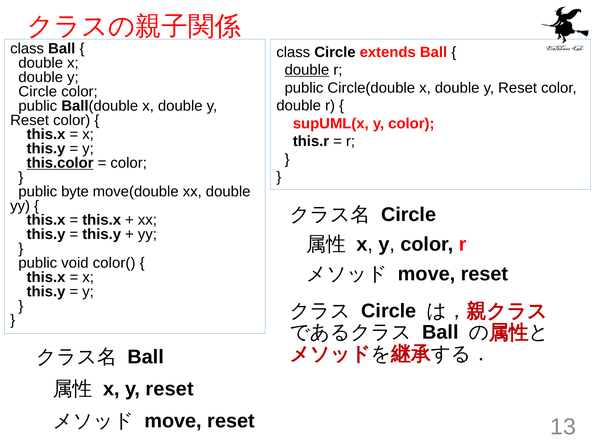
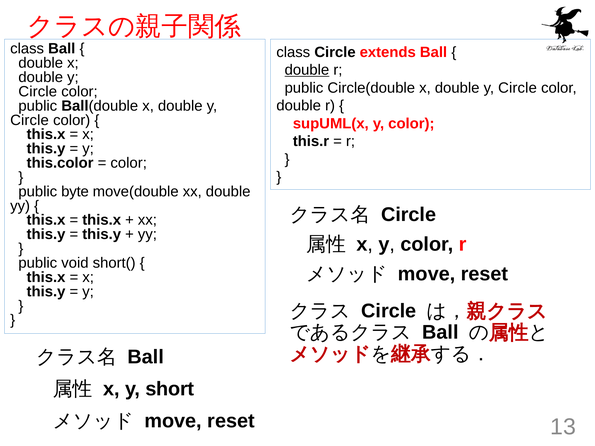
Reset at (518, 88): Reset -> Circle
Reset at (30, 120): Reset -> Circle
this.color underline: present -> none
color(: color( -> short(
x y reset: reset -> short
